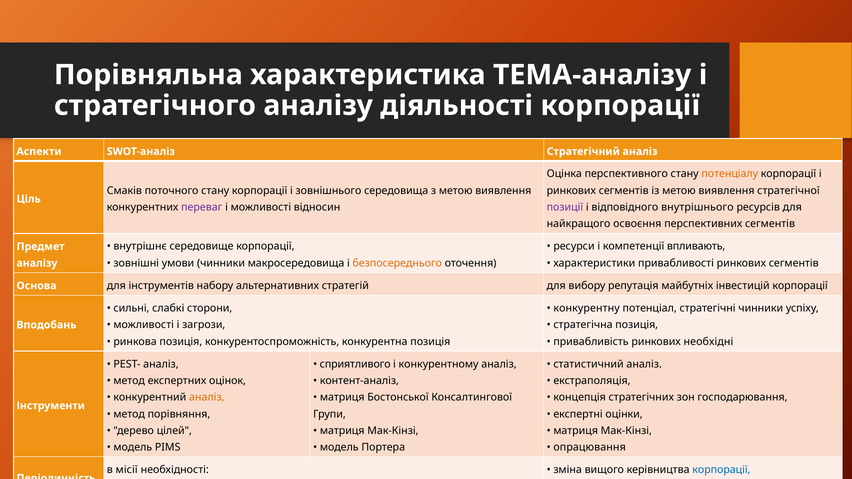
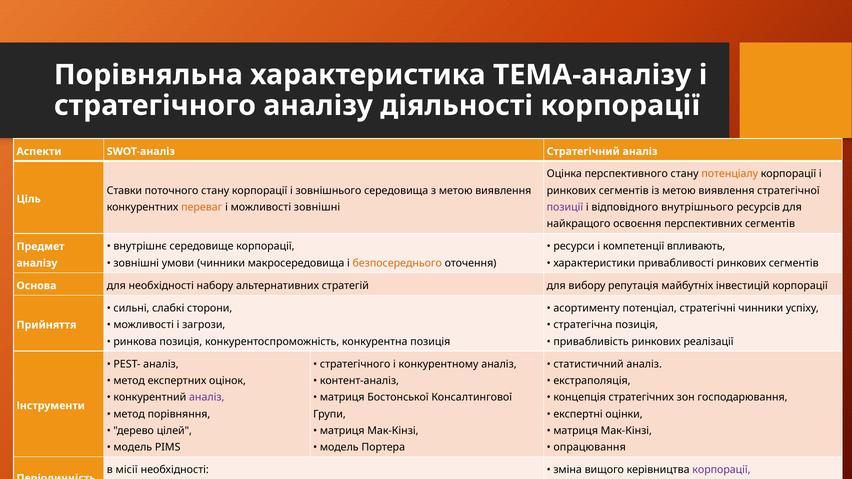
Смаків: Смаків -> Ставки
переваг colour: purple -> orange
можливості відносин: відносин -> зовнішні
для інструментів: інструментів -> необхідності
конкурентну: конкурентну -> асортименту
Вподобань: Вподобань -> Прийняття
ринкових необхідні: необхідні -> реалізації
сприятливого at (355, 364): сприятливого -> стратегічного
аналіз at (207, 398) colour: orange -> purple
корпорації at (721, 470) colour: blue -> purple
